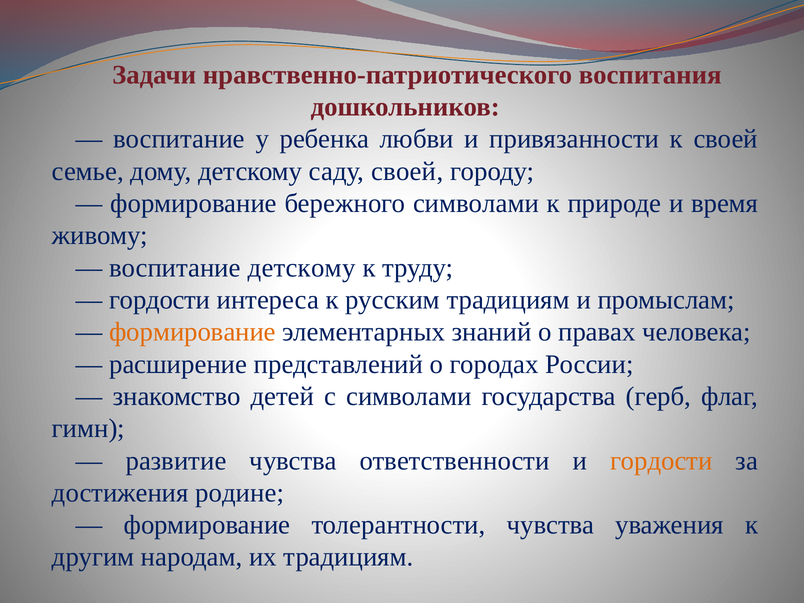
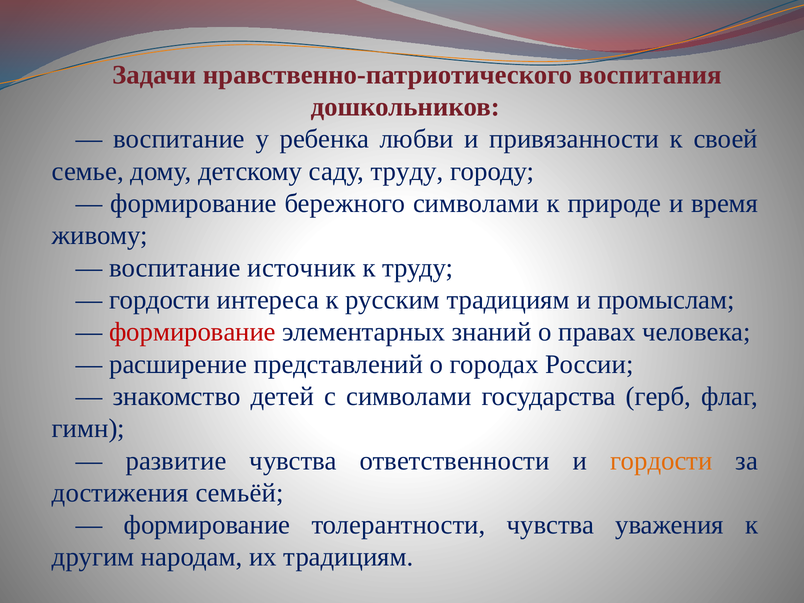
саду своей: своей -> труду
воспитание детскому: детскому -> источник
формирование at (192, 332) colour: orange -> red
родине: родине -> семьёй
